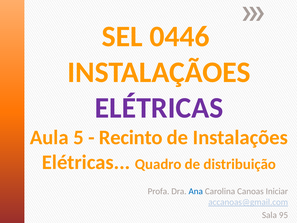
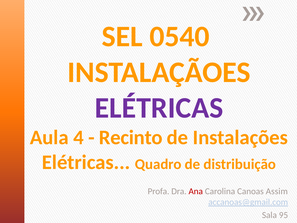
0446: 0446 -> 0540
5: 5 -> 4
Ana colour: blue -> red
Iniciar: Iniciar -> Assim
